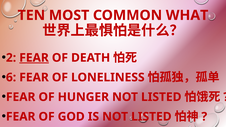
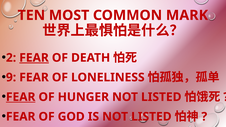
WHAT: WHAT -> MARK
6: 6 -> 9
FEAR at (21, 97) underline: none -> present
